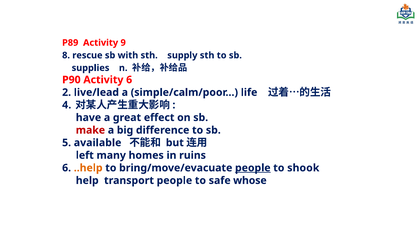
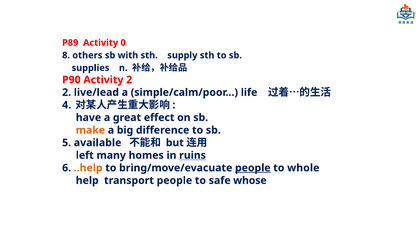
9: 9 -> 0
rescue: rescue -> others
Activity 6: 6 -> 2
make colour: red -> orange
ruins underline: none -> present
shook: shook -> whole
